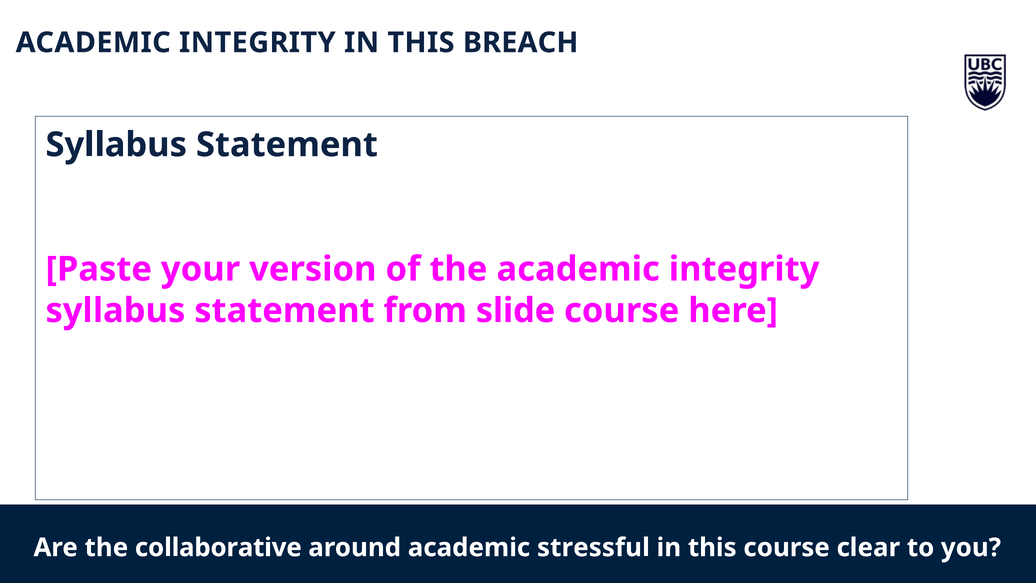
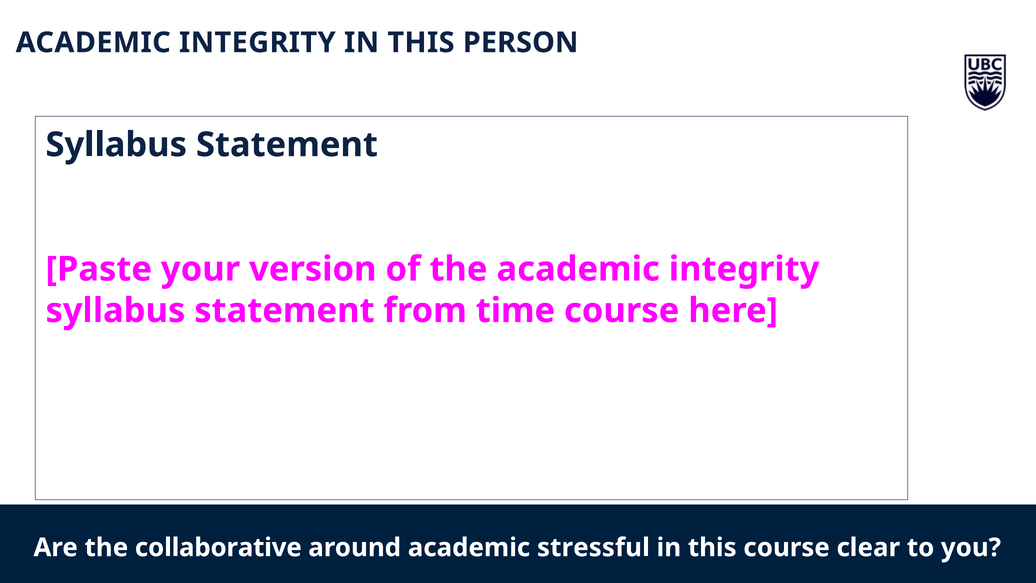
BREACH: BREACH -> PERSON
slide: slide -> time
